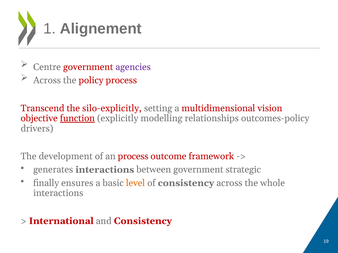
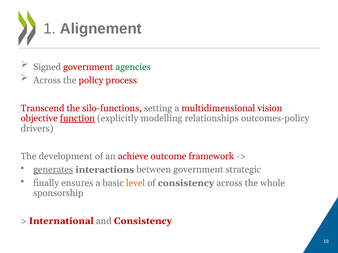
Centre: Centre -> Signed
agencies colour: purple -> green
silo-explicitly: silo-explicitly -> silo-functions
an process: process -> achieve
generates underline: none -> present
interactions at (58, 193): interactions -> sponsorship
